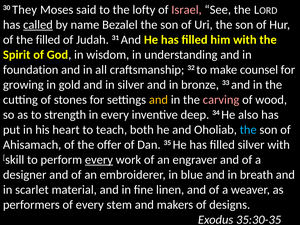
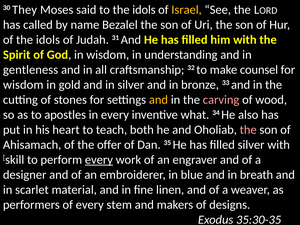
to the lofty: lofty -> idols
Israel colour: pink -> yellow
called underline: present -> none
of the filled: filled -> idols
foundation: foundation -> gentleness
growing at (23, 85): growing -> wisdom
strength: strength -> apostles
deep: deep -> what
the at (248, 130) colour: light blue -> pink
